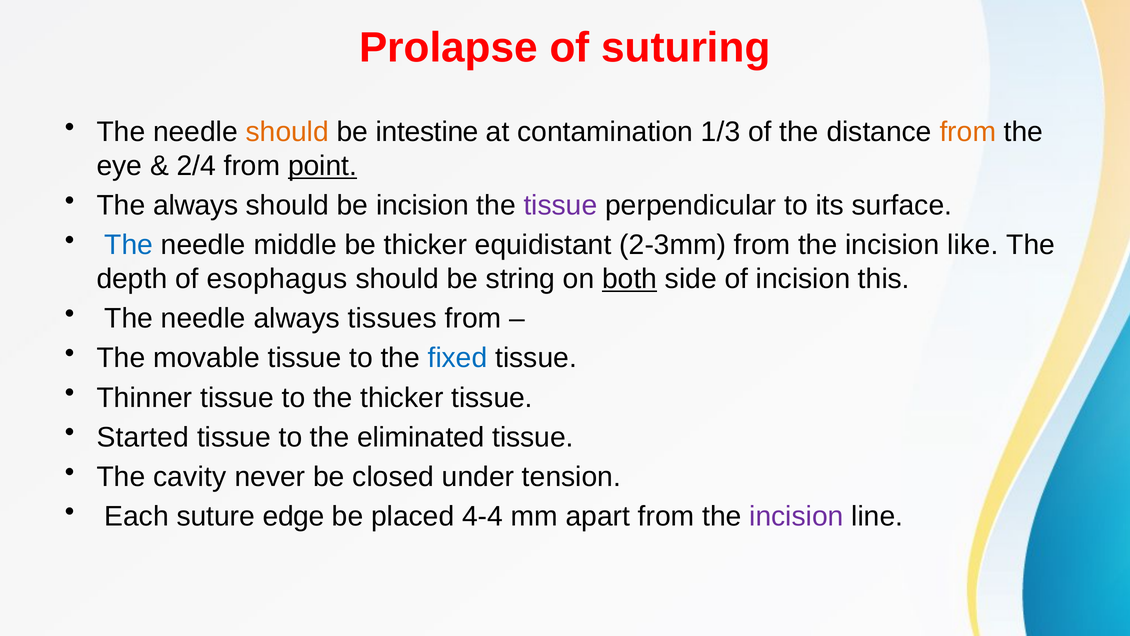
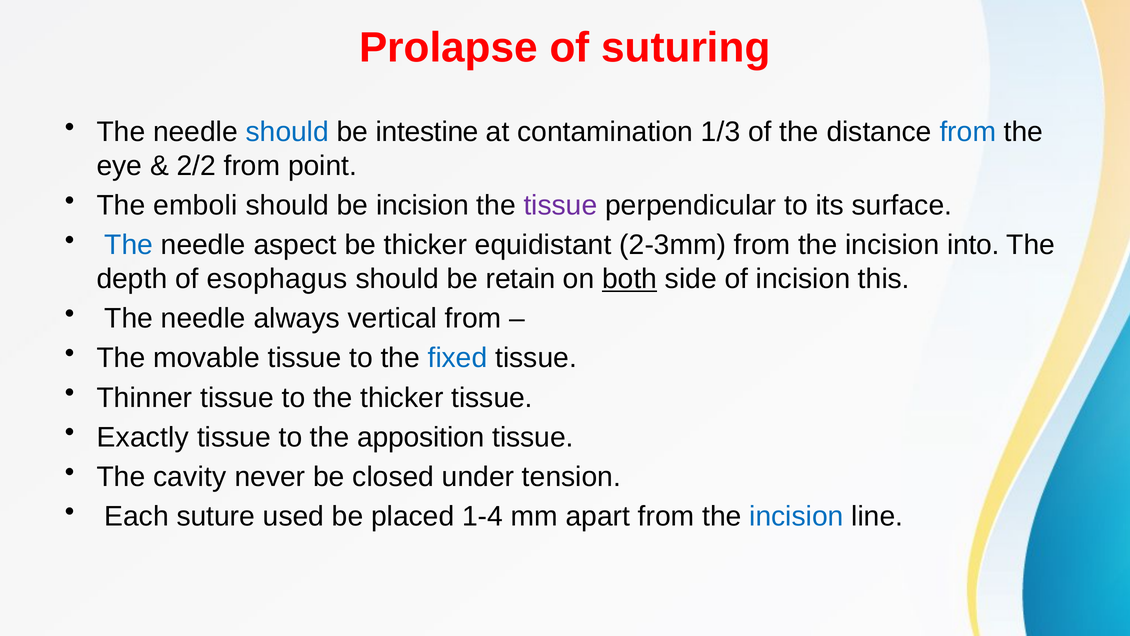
should at (287, 132) colour: orange -> blue
from at (968, 132) colour: orange -> blue
2/4: 2/4 -> 2/2
point underline: present -> none
The always: always -> emboli
middle: middle -> aspect
like: like -> into
string: string -> retain
tissues: tissues -> vertical
Started: Started -> Exactly
eliminated: eliminated -> apposition
edge: edge -> used
4-4: 4-4 -> 1-4
incision at (796, 516) colour: purple -> blue
